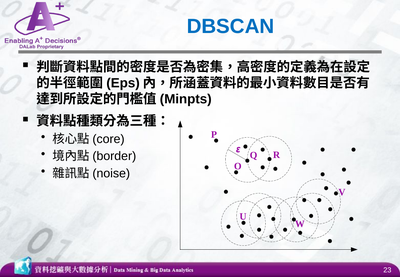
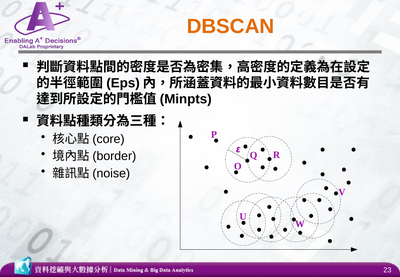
DBSCAN colour: blue -> orange
